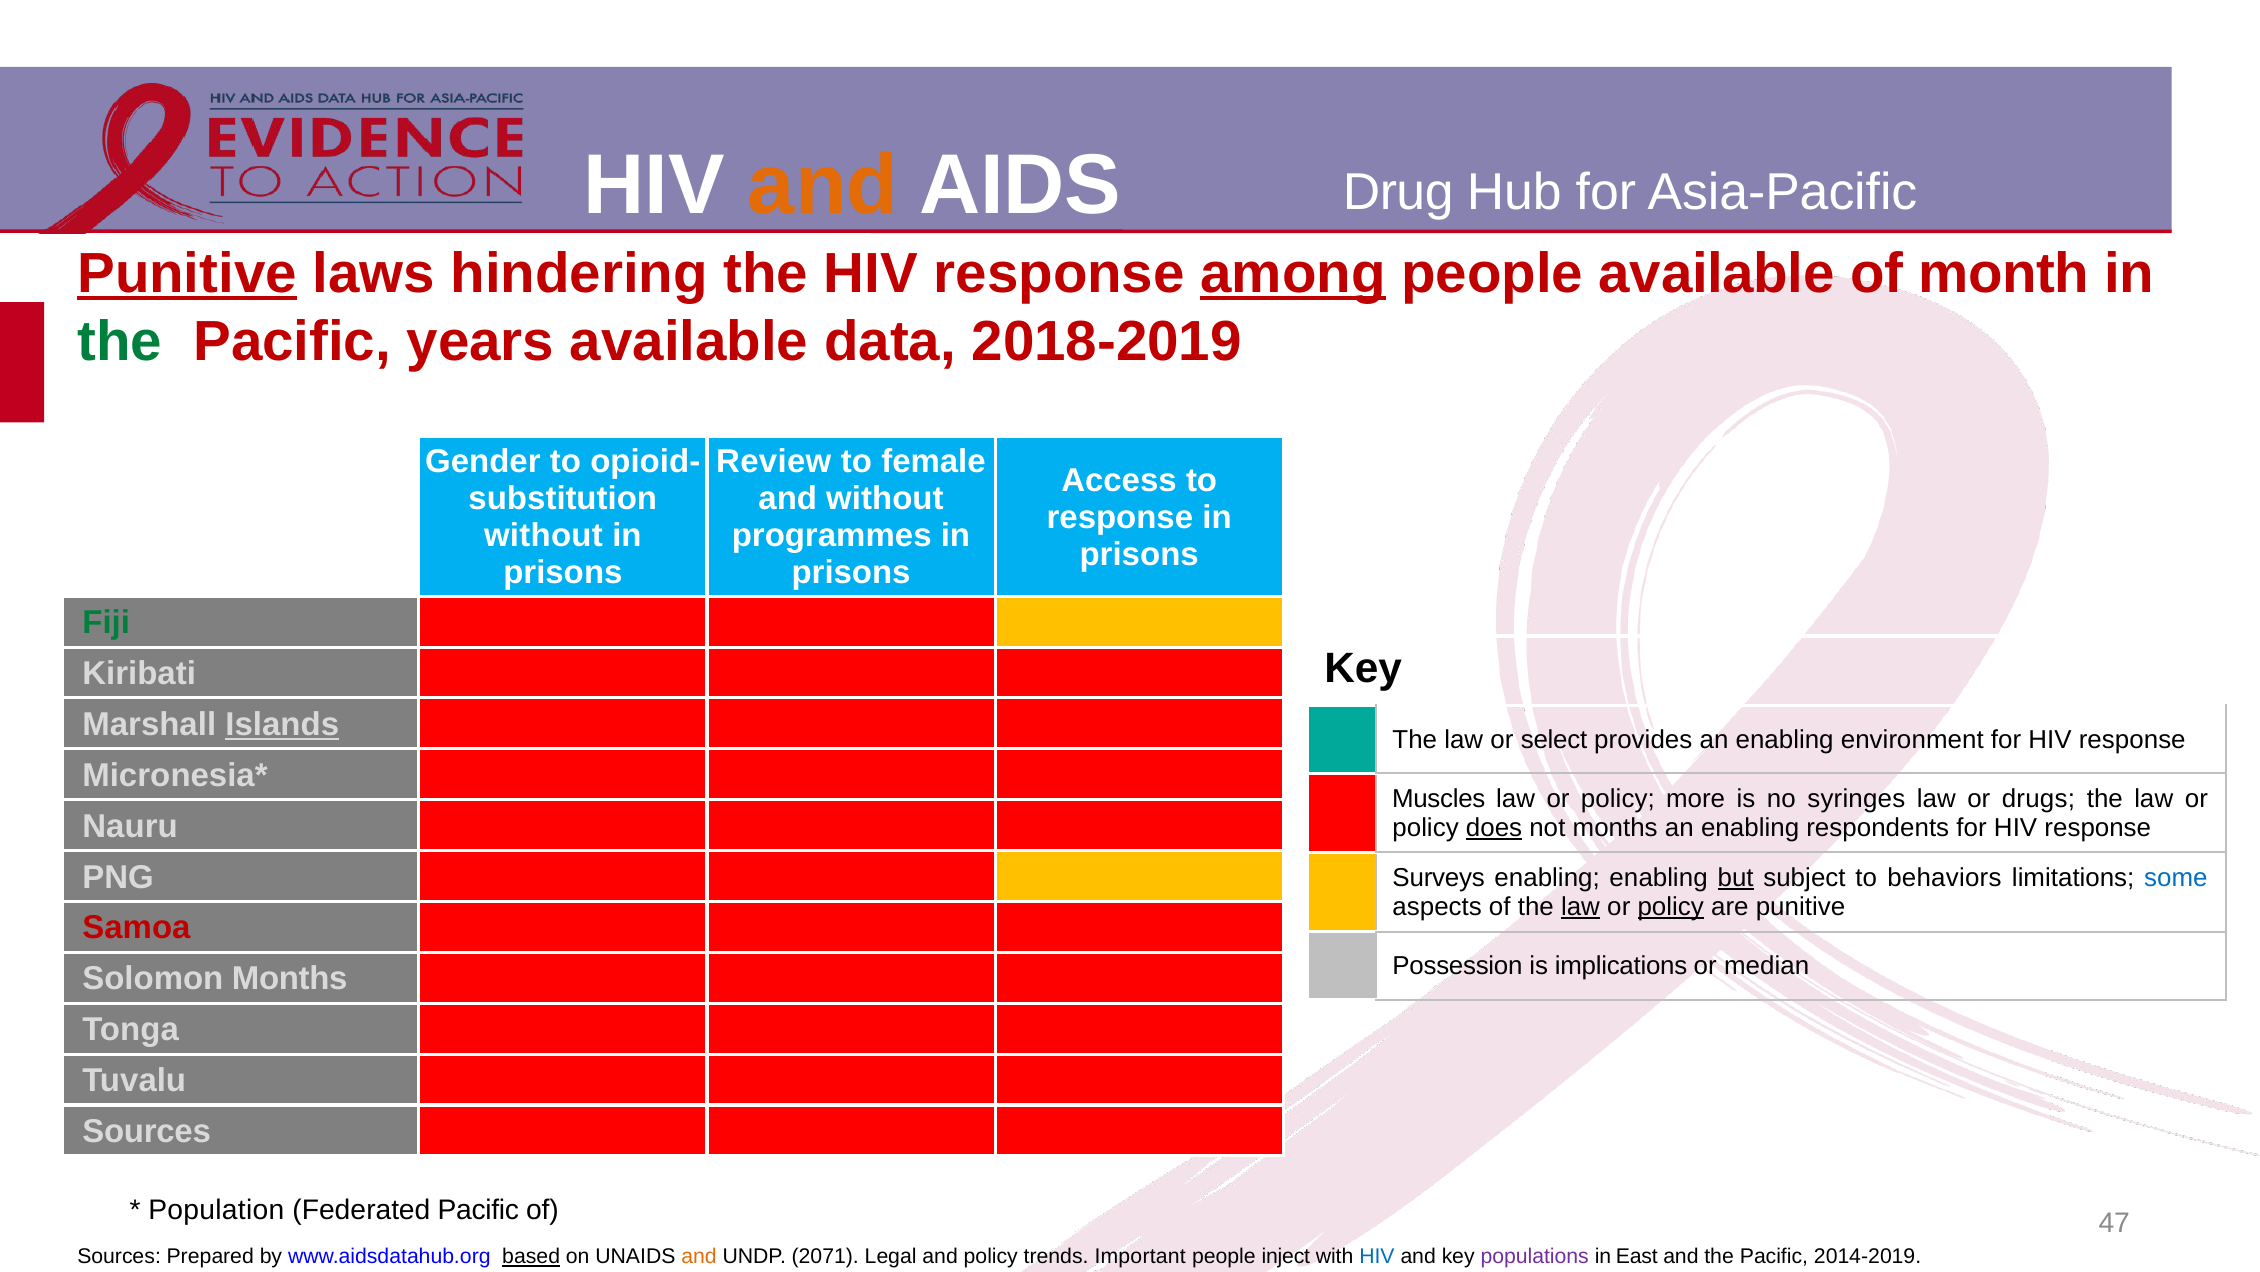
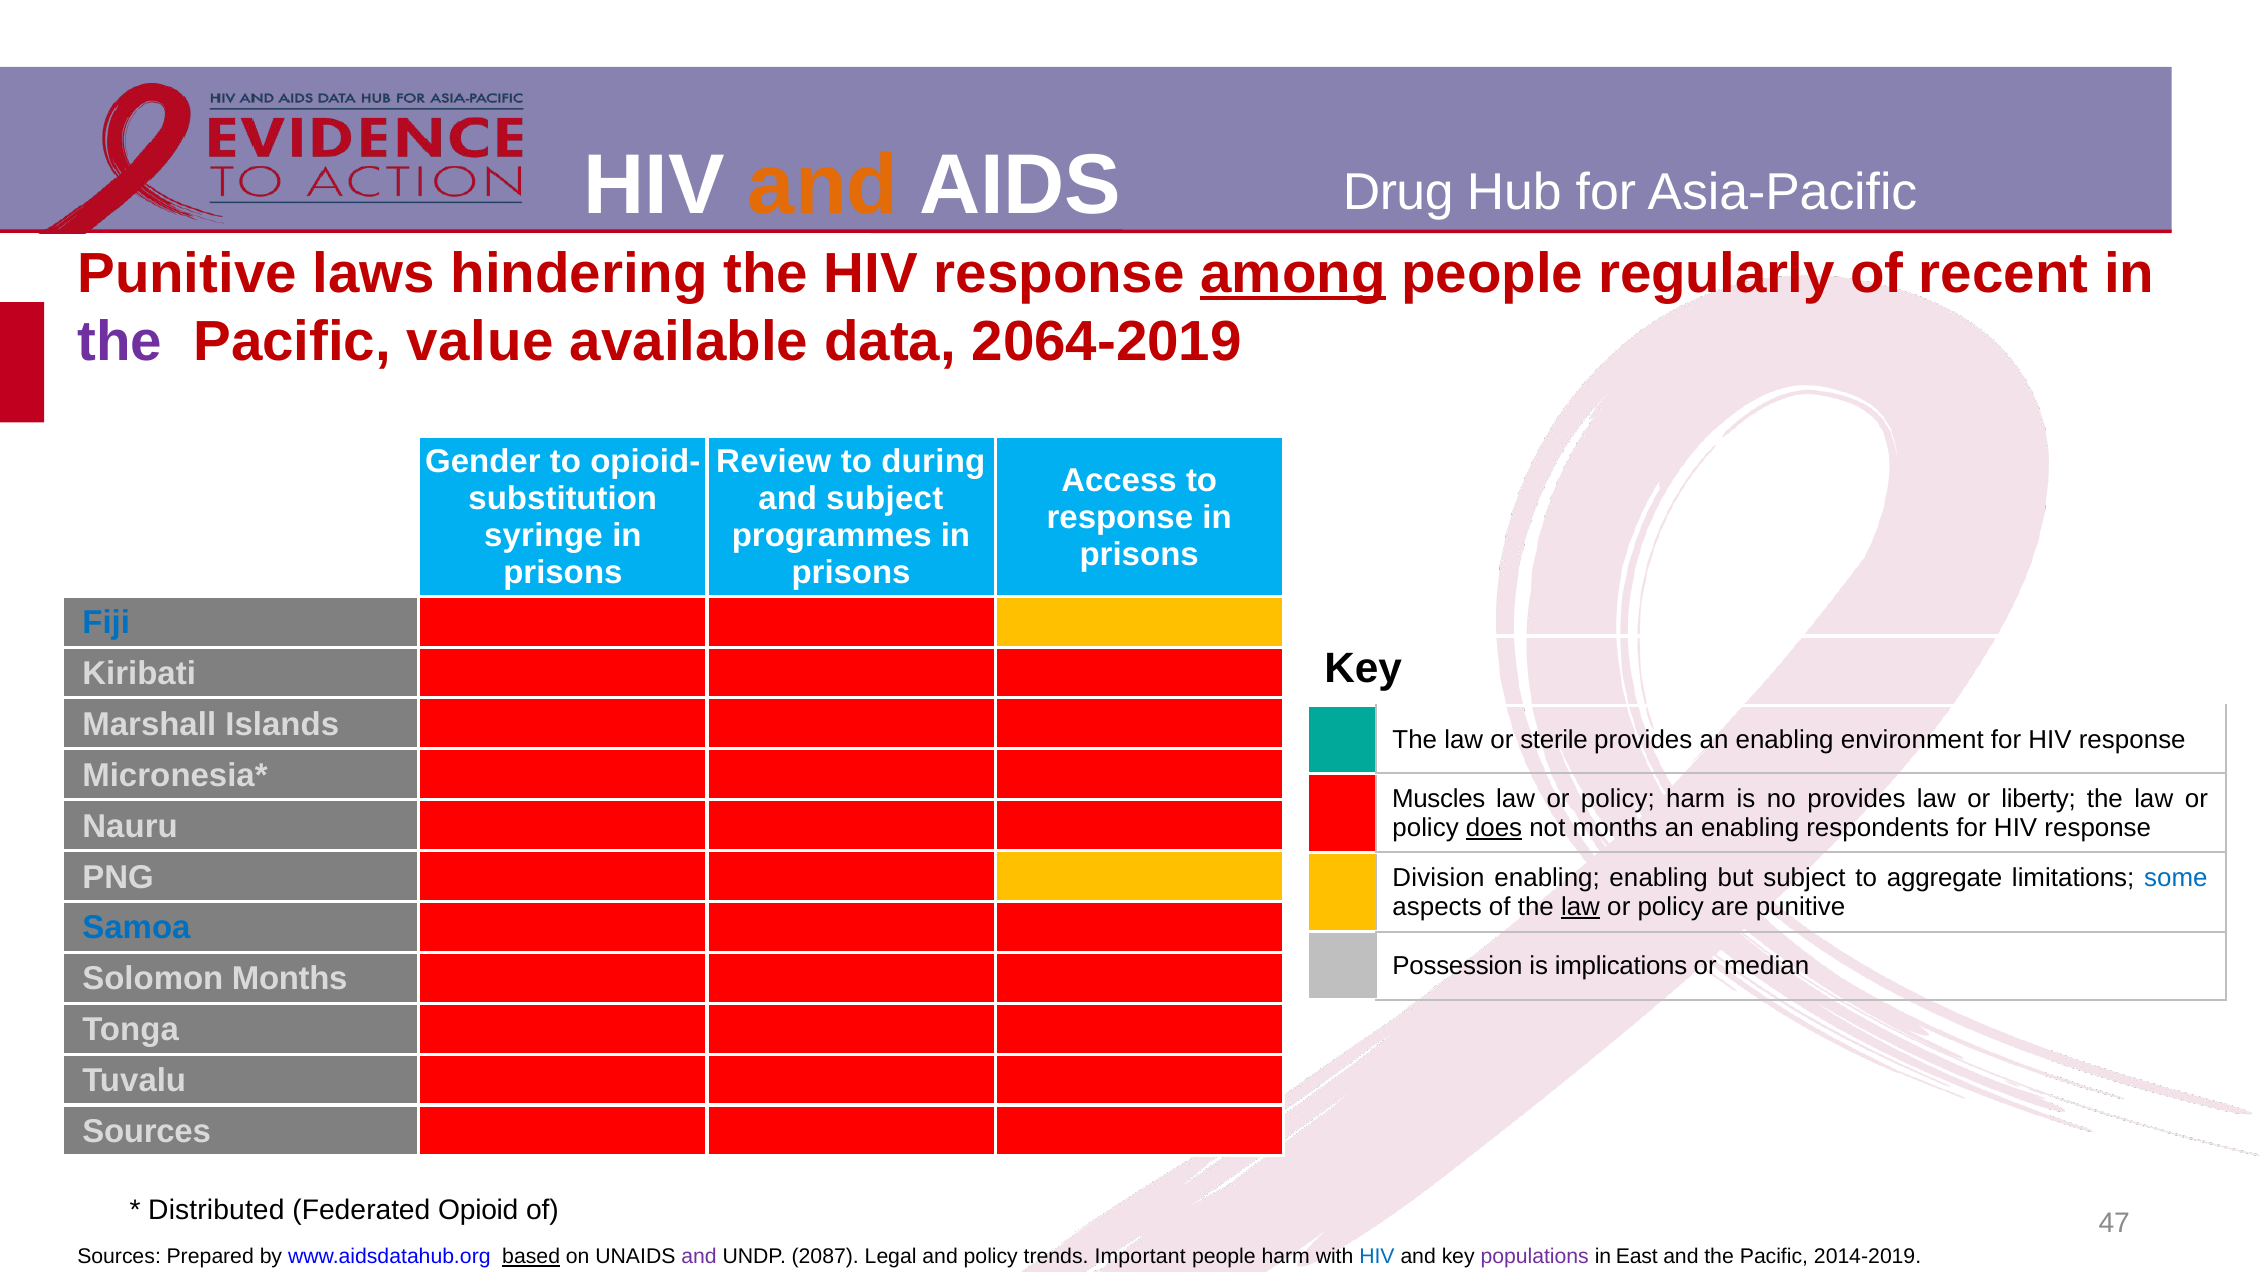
Punitive at (187, 274) underline: present -> none
people available: available -> regularly
month: month -> recent
the at (120, 341) colour: green -> purple
years: years -> value
2018-2019: 2018-2019 -> 2064-2019
female: female -> during
and without: without -> subject
without at (543, 536): without -> syringe
Fiji colour: green -> blue
Islands underline: present -> none
select: select -> sterile
policy more: more -> harm
no syringes: syringes -> provides
drugs: drugs -> liberty
Surveys: Surveys -> Division
but underline: present -> none
behaviors: behaviors -> aggregate
policy at (1671, 906) underline: present -> none
Samoa colour: red -> blue
Population: Population -> Distributed
Federated Pacific: Pacific -> Opioid
and at (699, 1256) colour: orange -> purple
2071: 2071 -> 2087
people inject: inject -> harm
